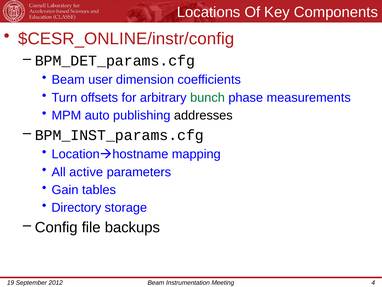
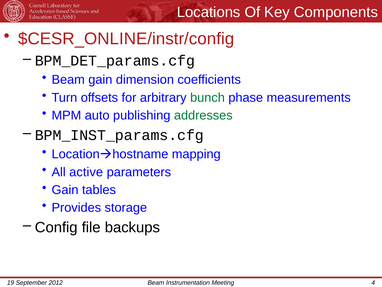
Beam user: user -> gain
addresses colour: black -> green
Directory: Directory -> Provides
